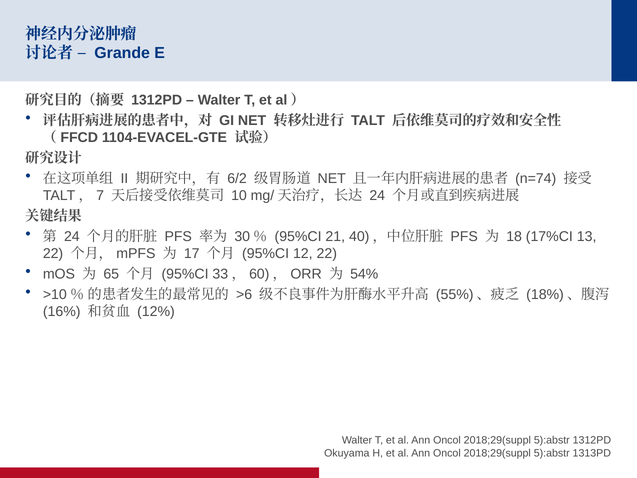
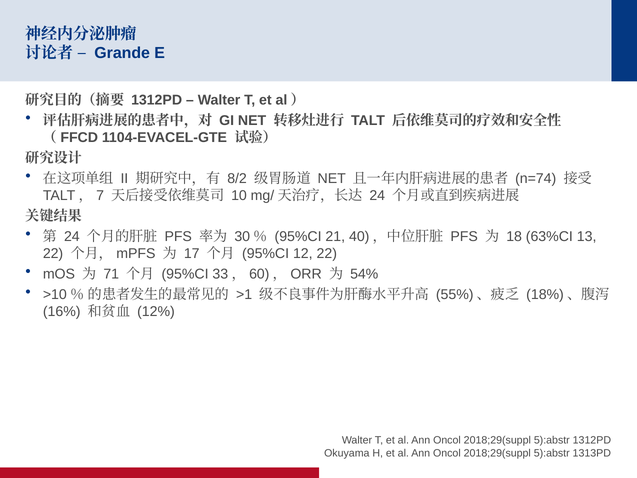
6/2: 6/2 -> 8/2
17%CI: 17%CI -> 63%CI
65: 65 -> 71
>6: >6 -> >1
